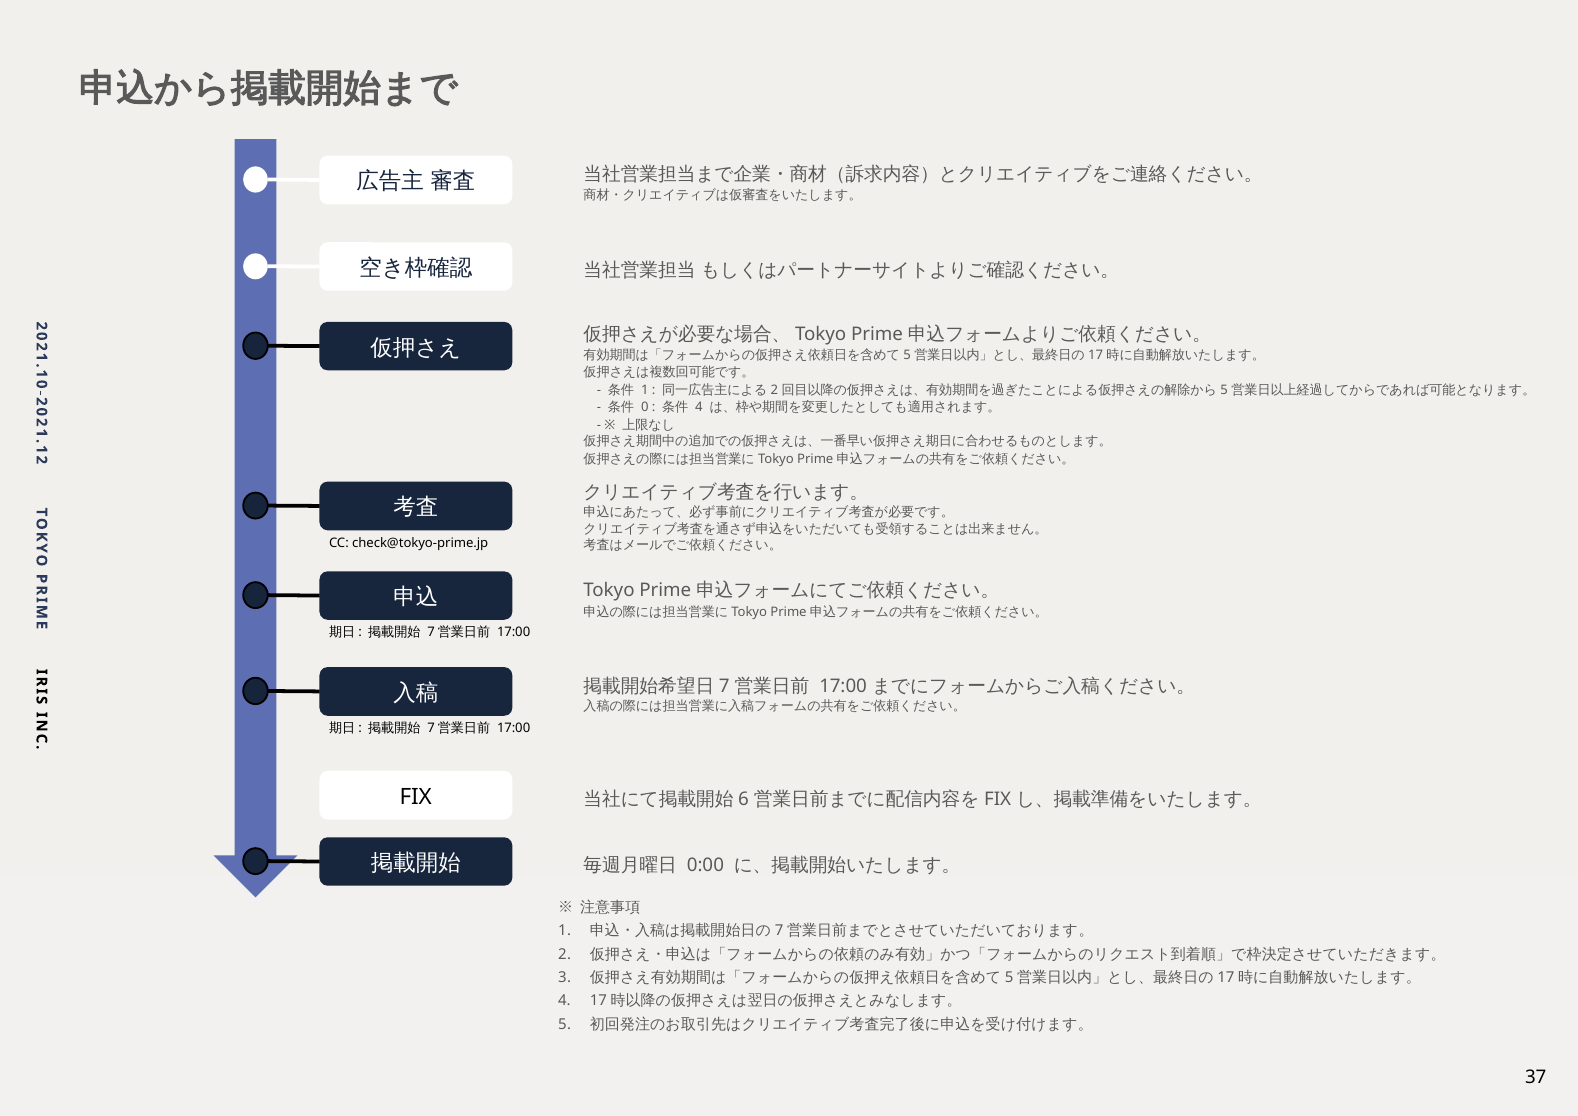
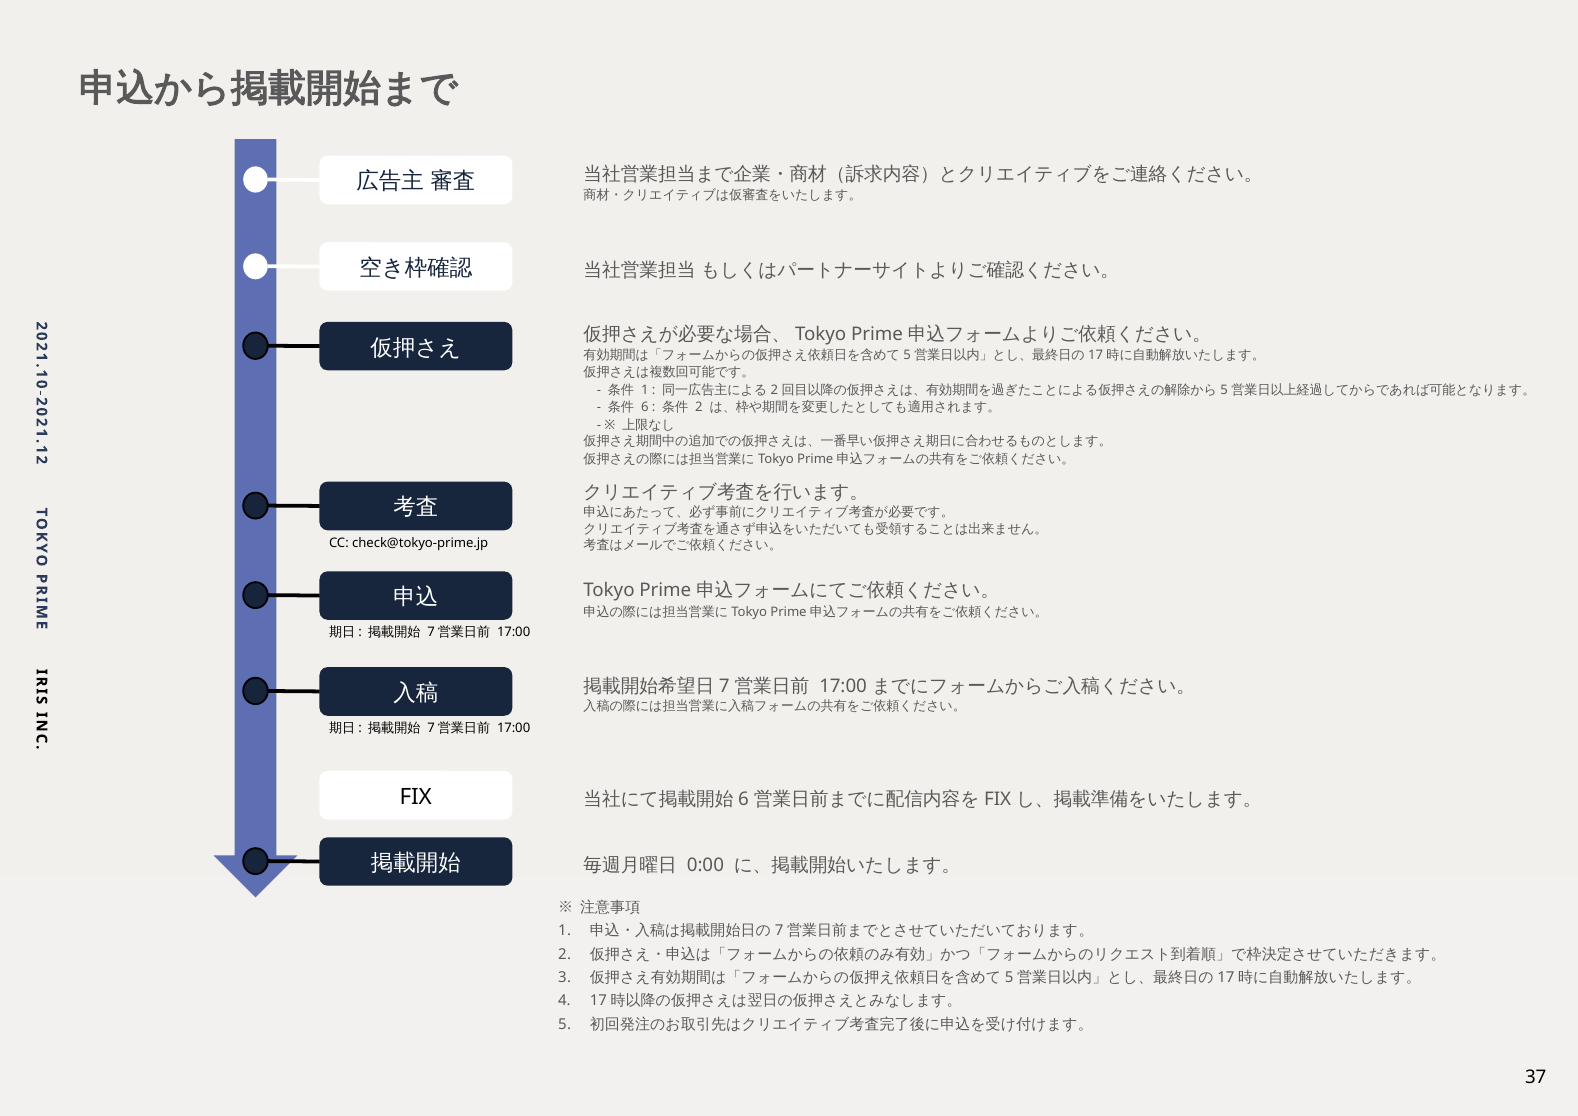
0 at (645, 407): 0 -> 6
4 at (699, 407): 4 -> 2
